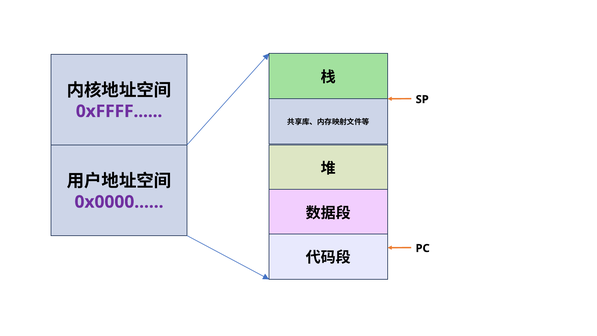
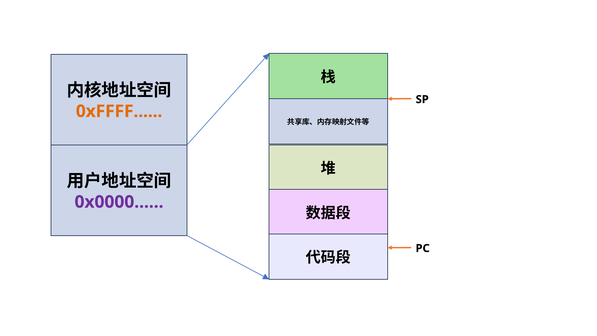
0xFFFF colour: purple -> orange
